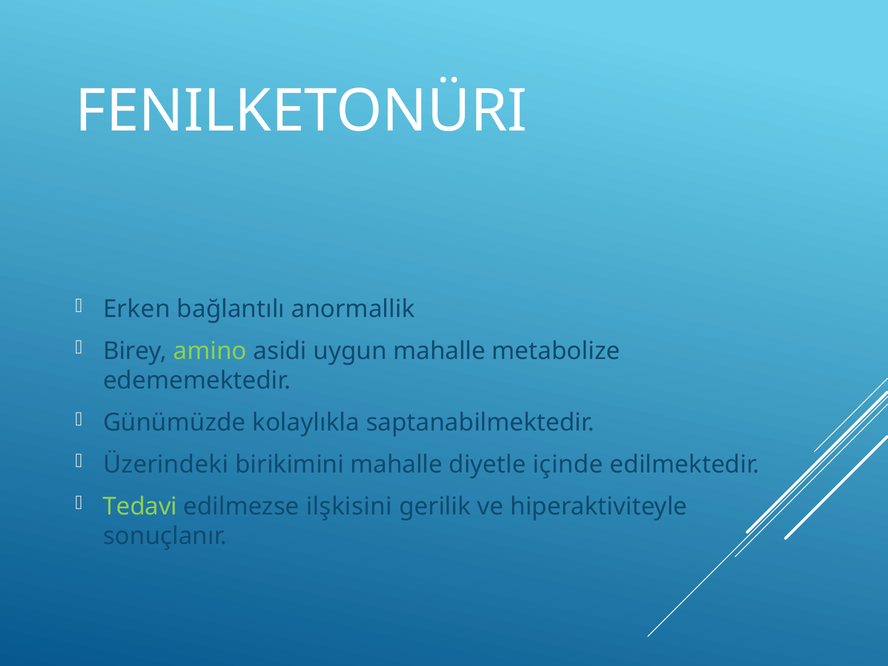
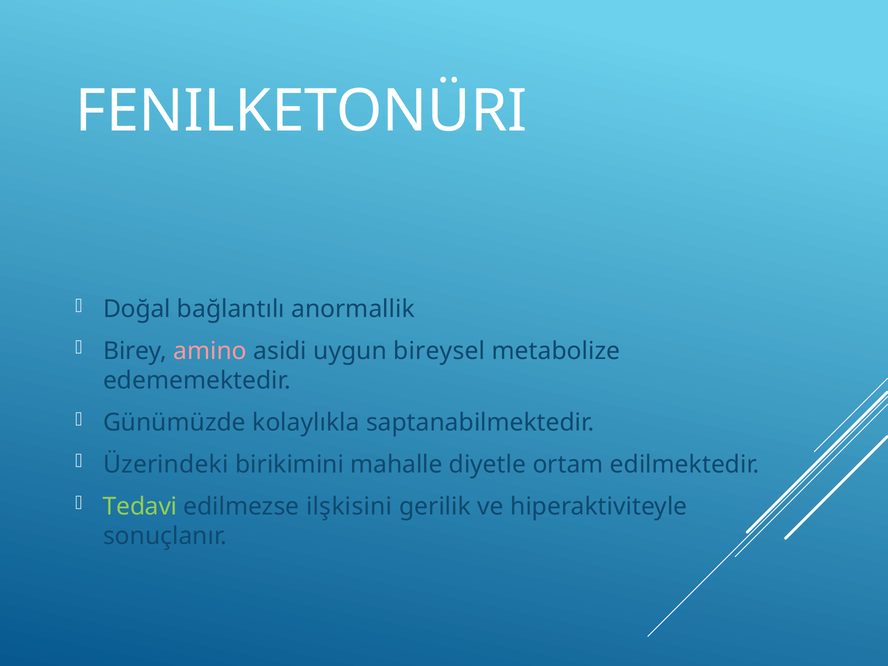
Erken: Erken -> Doğal
amino colour: light green -> pink
uygun mahalle: mahalle -> bireysel
içinde: içinde -> ortam
